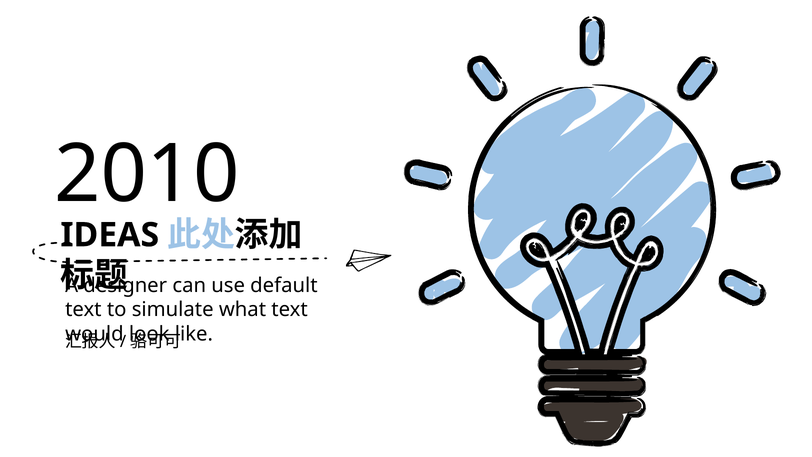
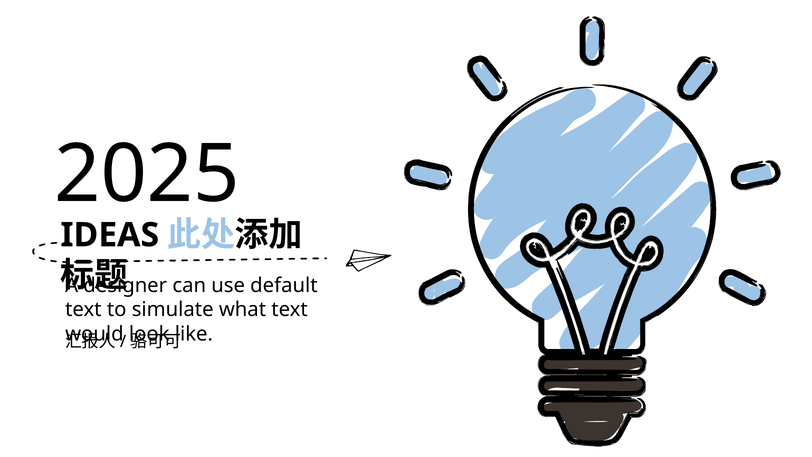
2010: 2010 -> 2025
